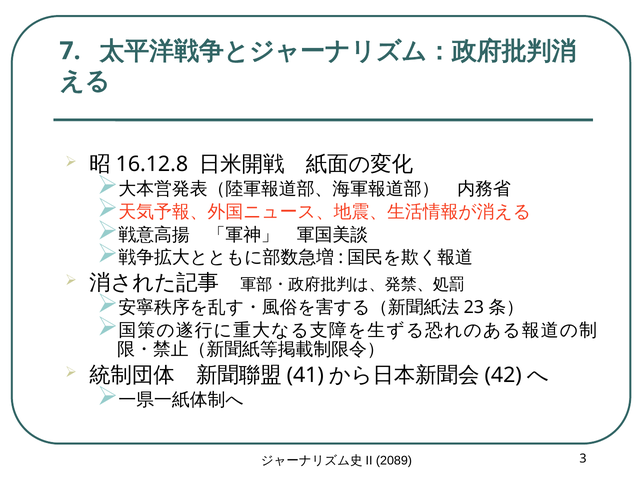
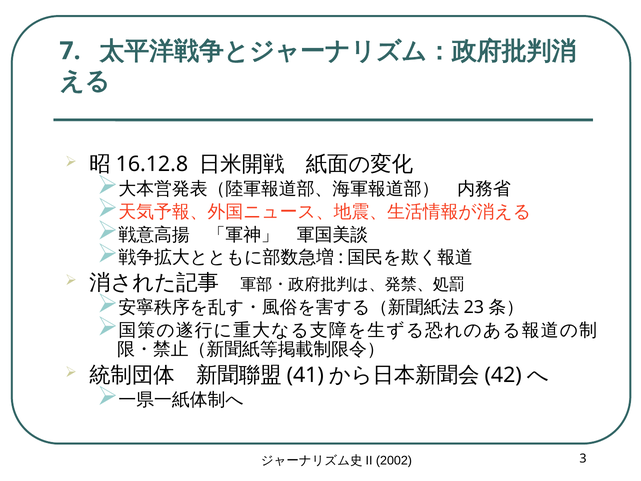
2089: 2089 -> 2002
